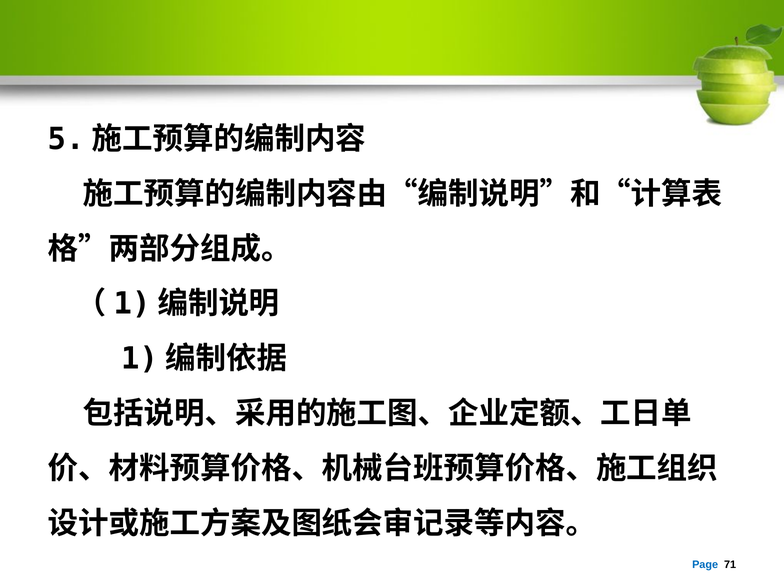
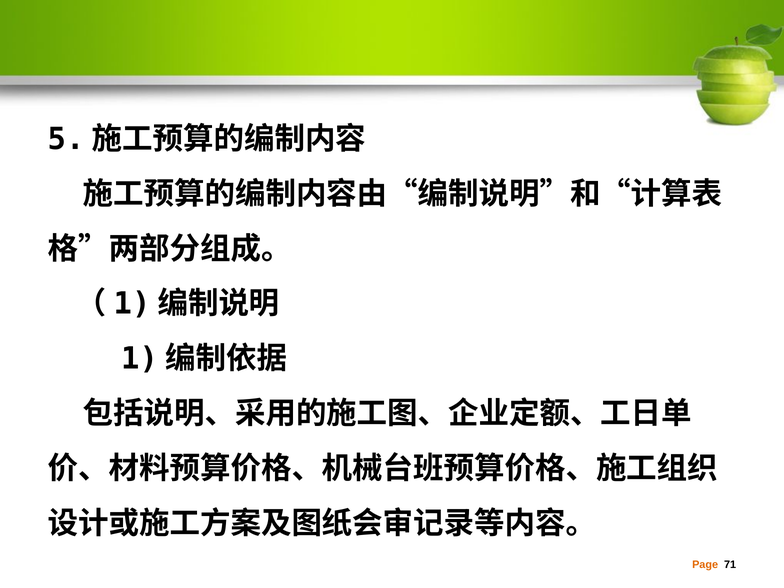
Page colour: blue -> orange
